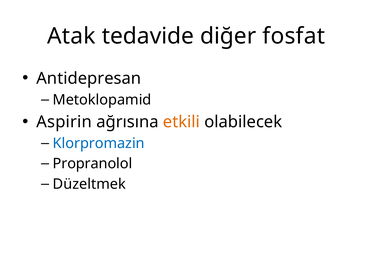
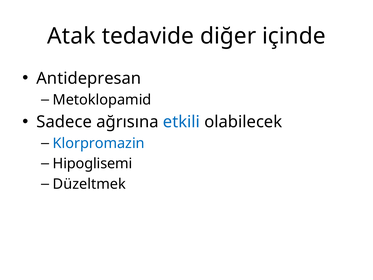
fosfat: fosfat -> içinde
Aspirin: Aspirin -> Sadece
etkili colour: orange -> blue
Propranolol: Propranolol -> Hipoglisemi
